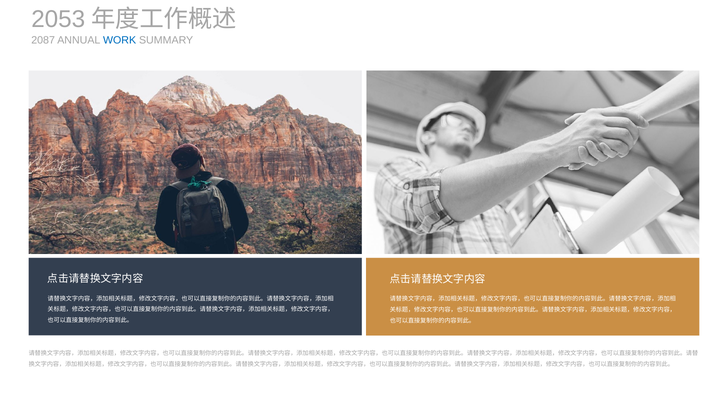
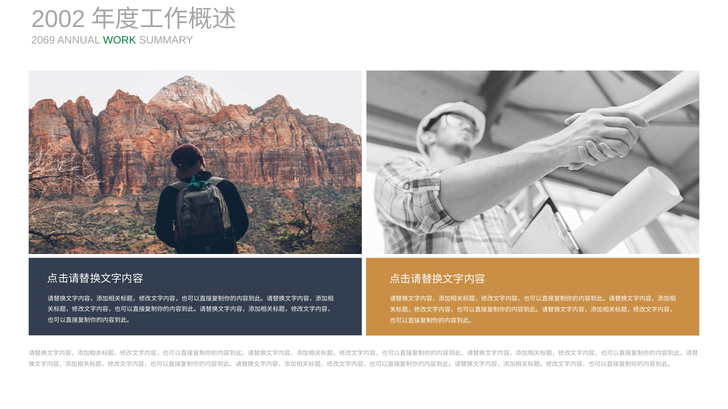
2053: 2053 -> 2002
2087: 2087 -> 2069
WORK colour: blue -> green
